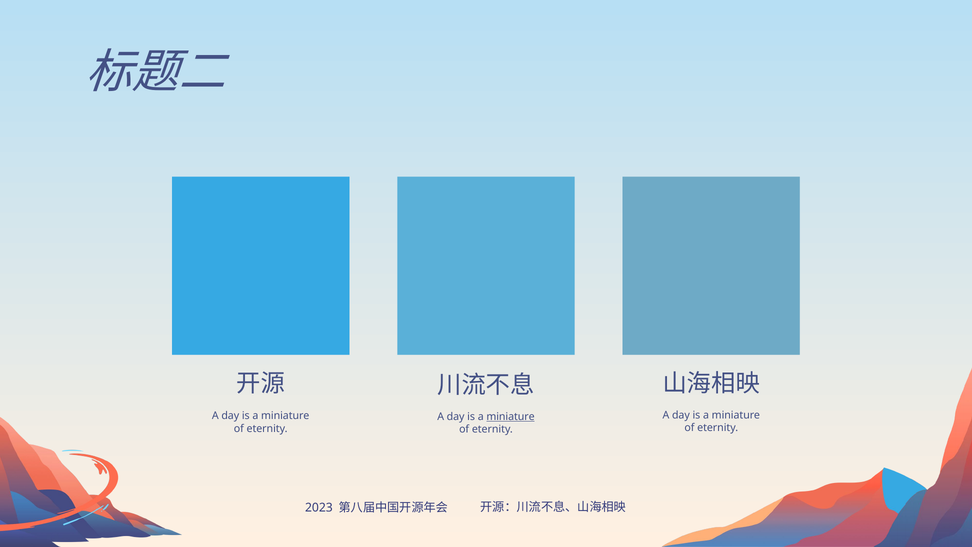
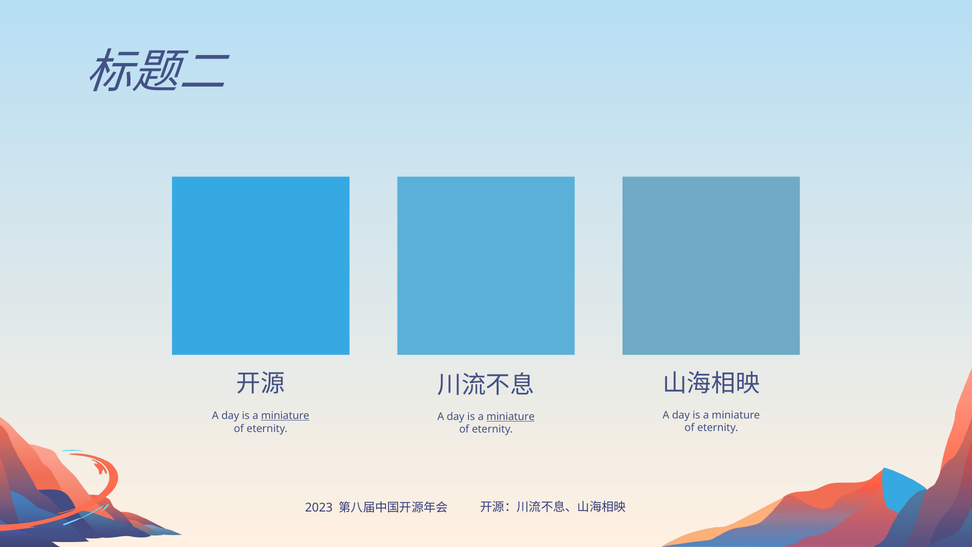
miniature at (285, 416) underline: none -> present
